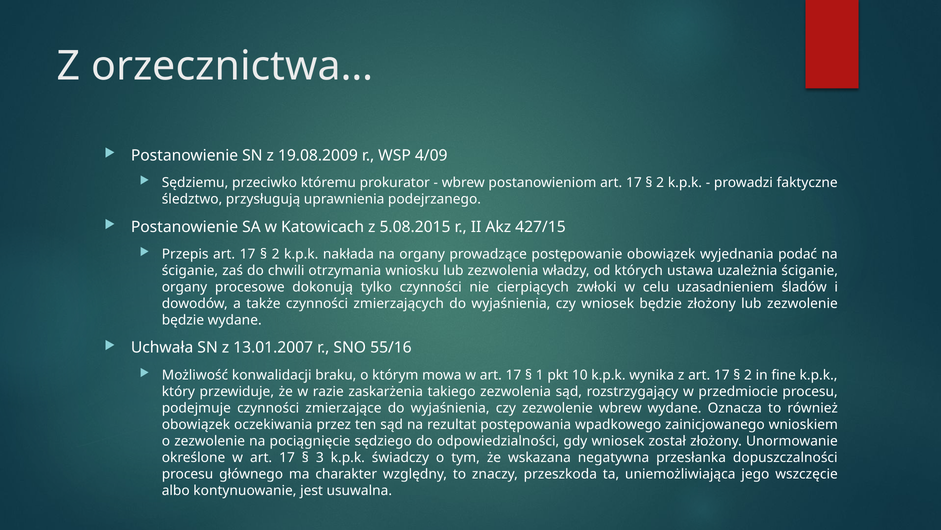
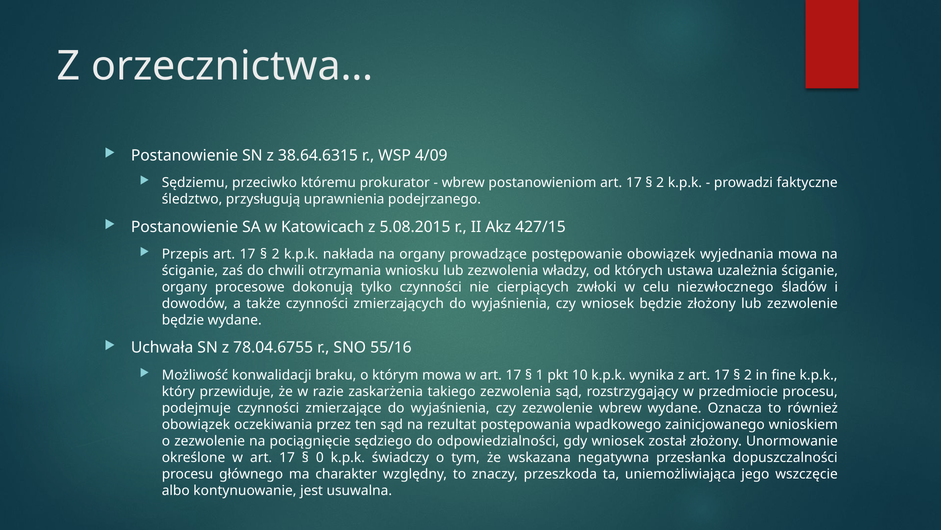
19.08.2009: 19.08.2009 -> 38.64.6315
wyjednania podać: podać -> mowa
uzasadnieniem: uzasadnieniem -> niezwłocznego
13.01.2007: 13.01.2007 -> 78.04.6755
3: 3 -> 0
